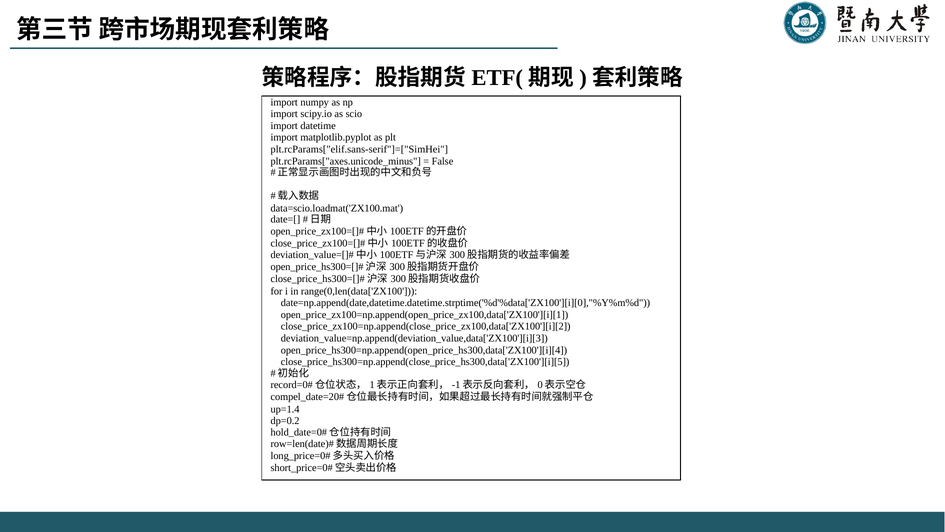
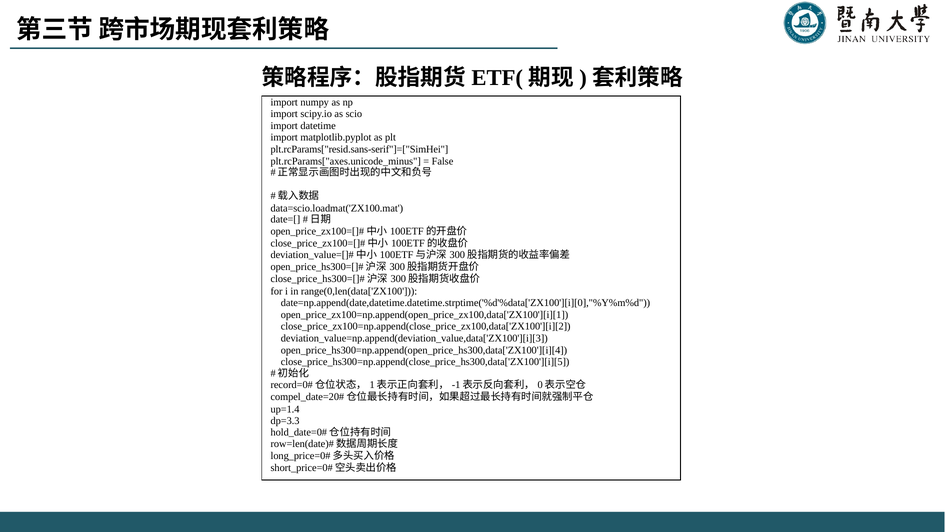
plt.rcParams["elif.sans-serif"]=["SimHei: plt.rcParams["elif.sans-serif"]=["SimHei -> plt.rcParams["resid.sans-serif"]=["SimHei
dp=0.2: dp=0.2 -> dp=3.3
